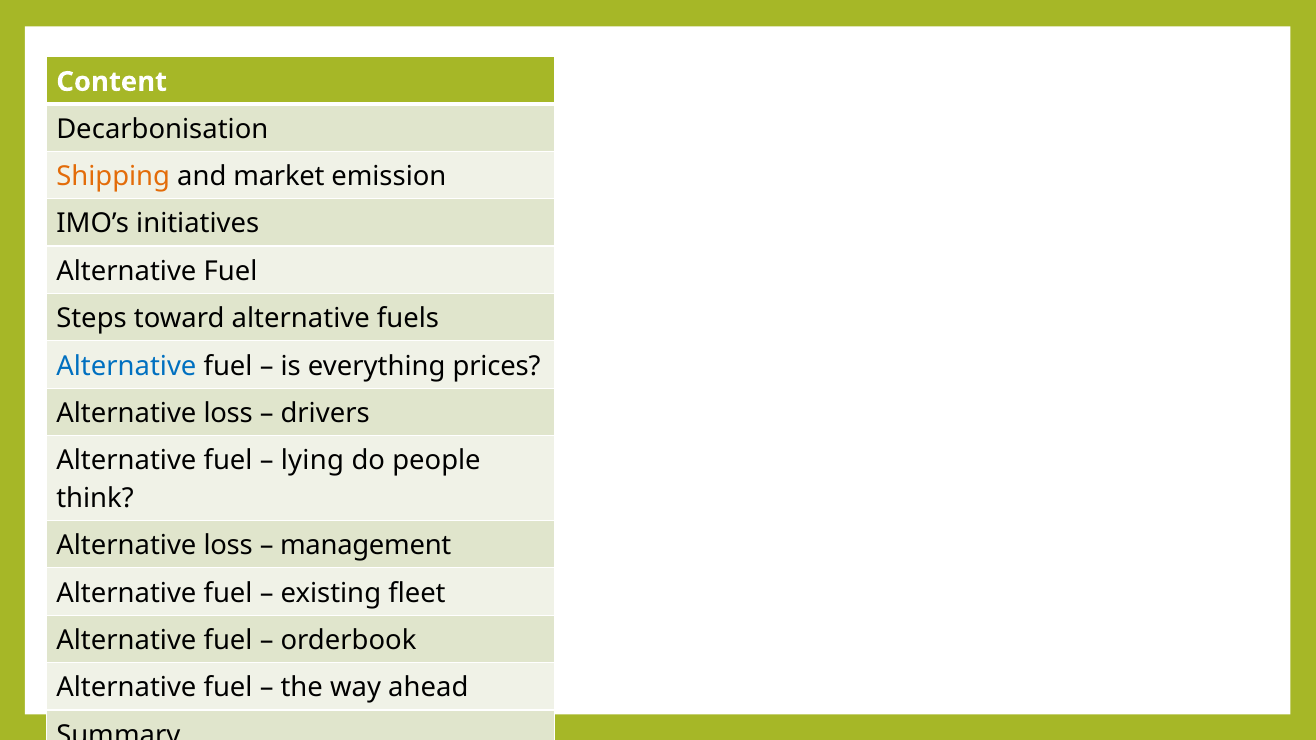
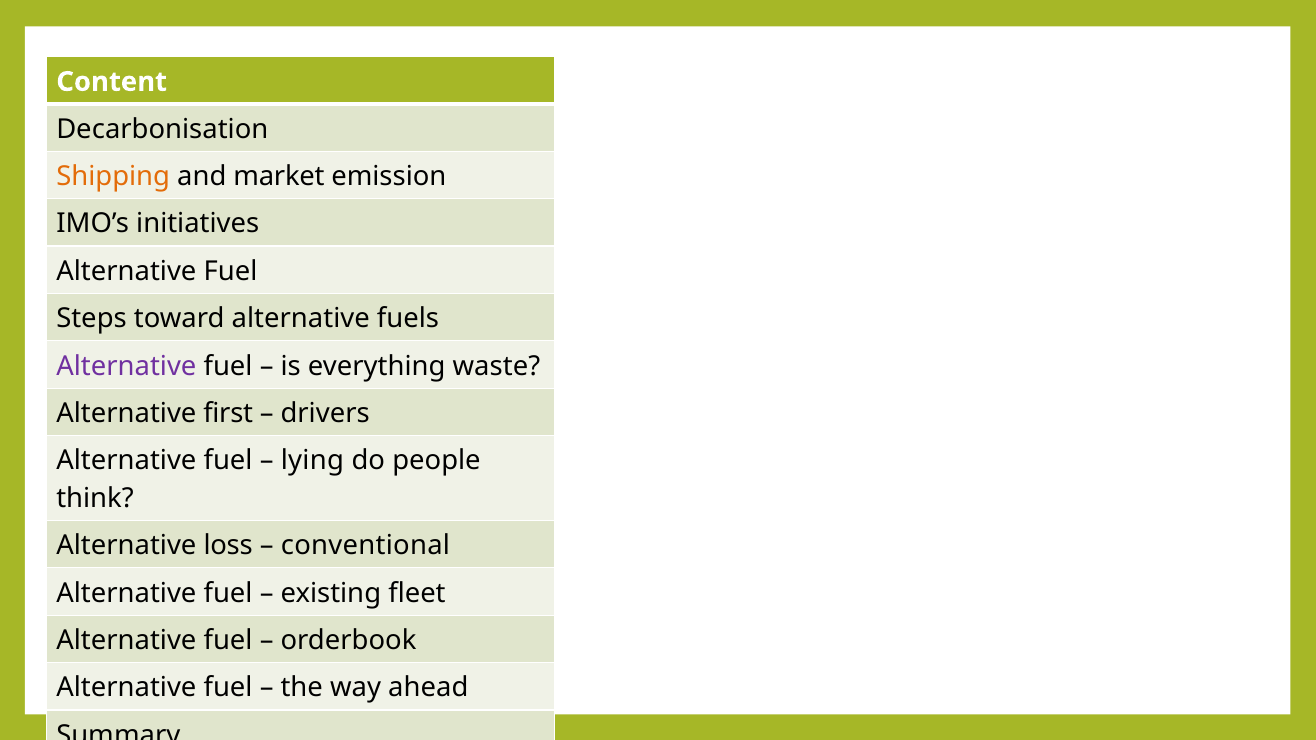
Alternative at (126, 366) colour: blue -> purple
prices: prices -> waste
loss at (228, 414): loss -> first
management: management -> conventional
